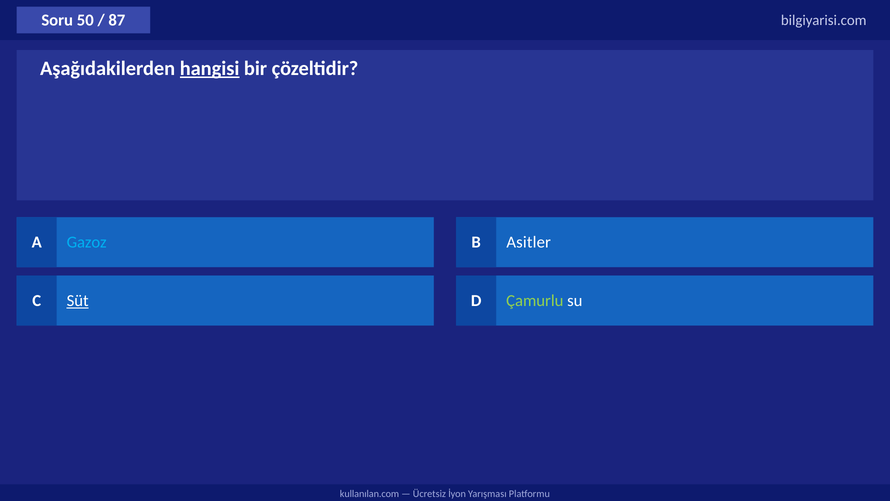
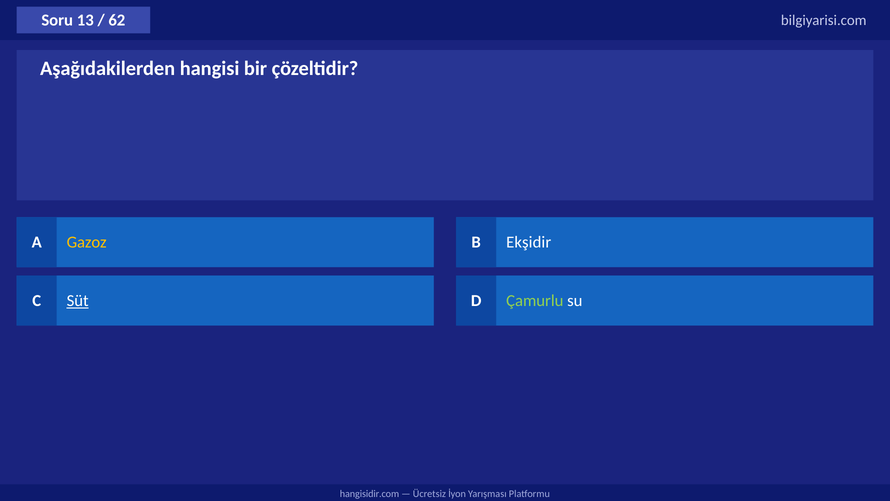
50: 50 -> 13
87: 87 -> 62
hangisi underline: present -> none
Gazoz colour: light blue -> yellow
Asitler: Asitler -> Ekşidir
kullanılan.com: kullanılan.com -> hangisidir.com
